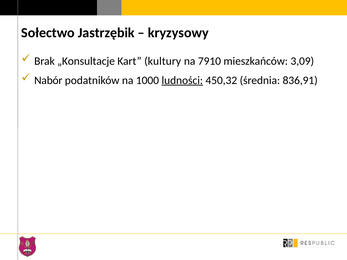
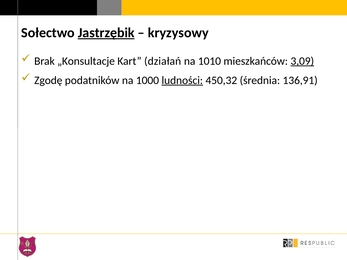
Jastrzębik underline: none -> present
kultury: kultury -> działań
7910: 7910 -> 1010
3,09 underline: none -> present
Nabór: Nabór -> Zgodę
836,91: 836,91 -> 136,91
